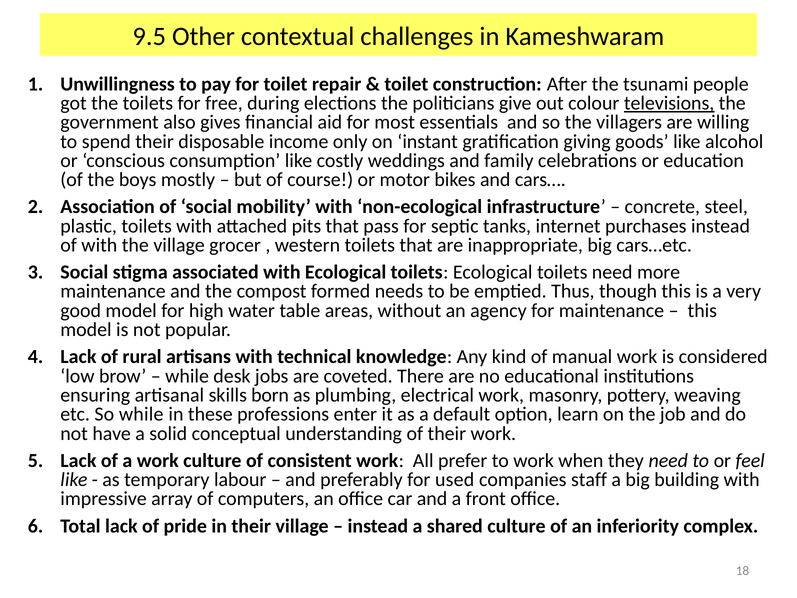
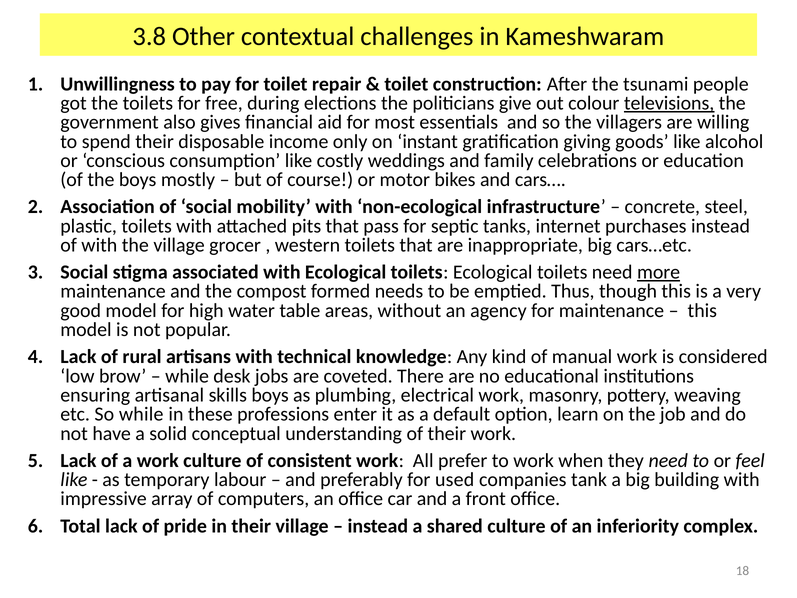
9.5: 9.5 -> 3.8
more underline: none -> present
skills born: born -> boys
staff: staff -> tank
